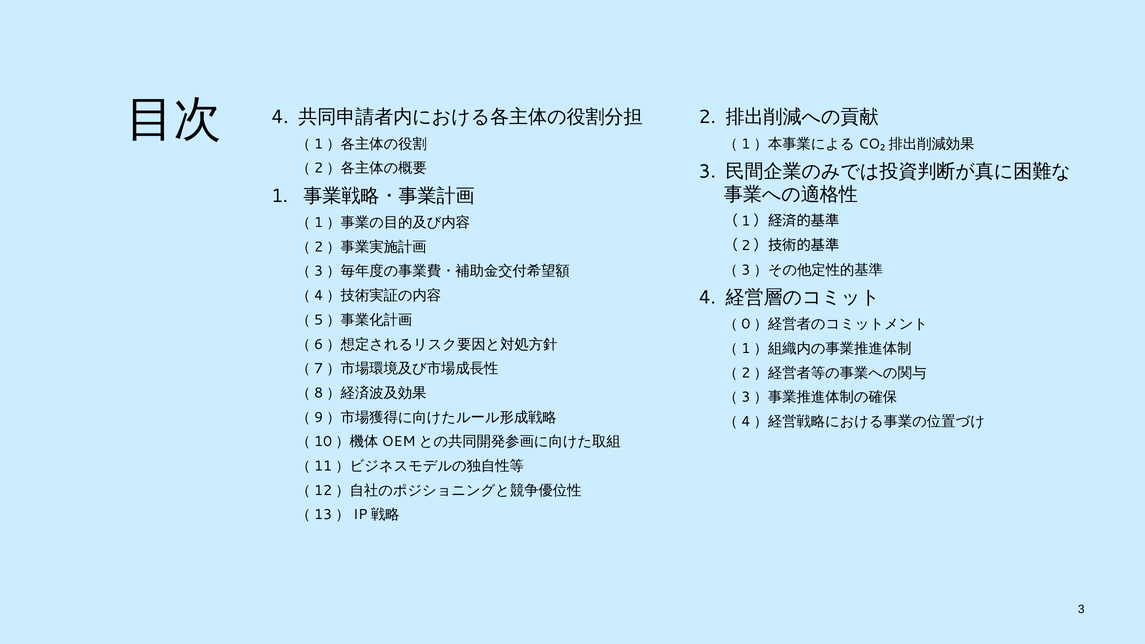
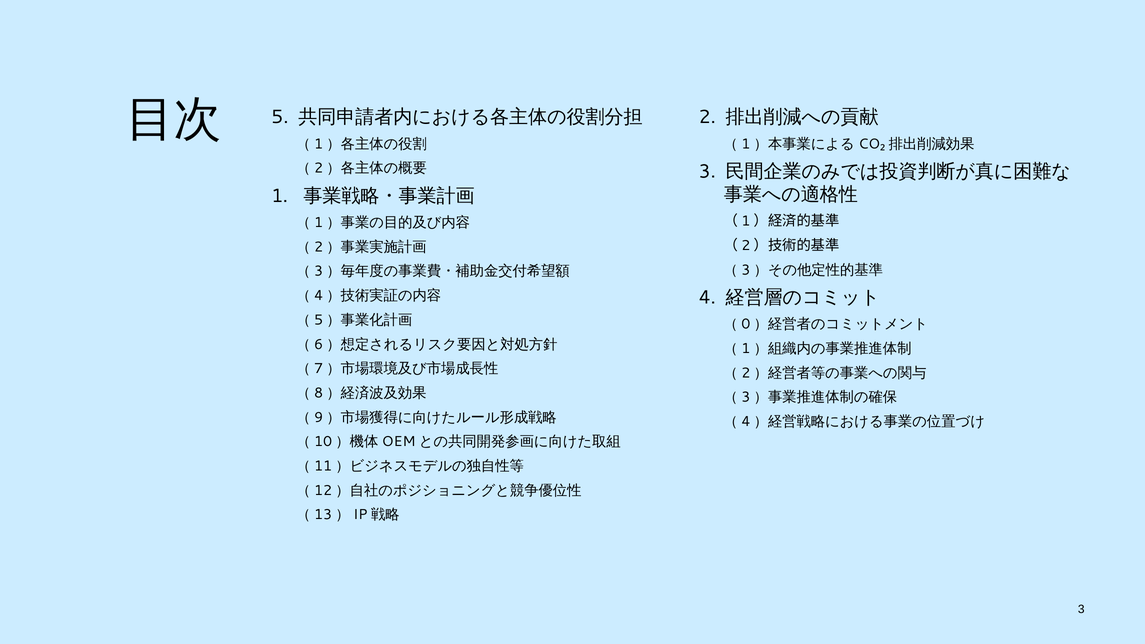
4 at (280, 117): 4 -> 5
